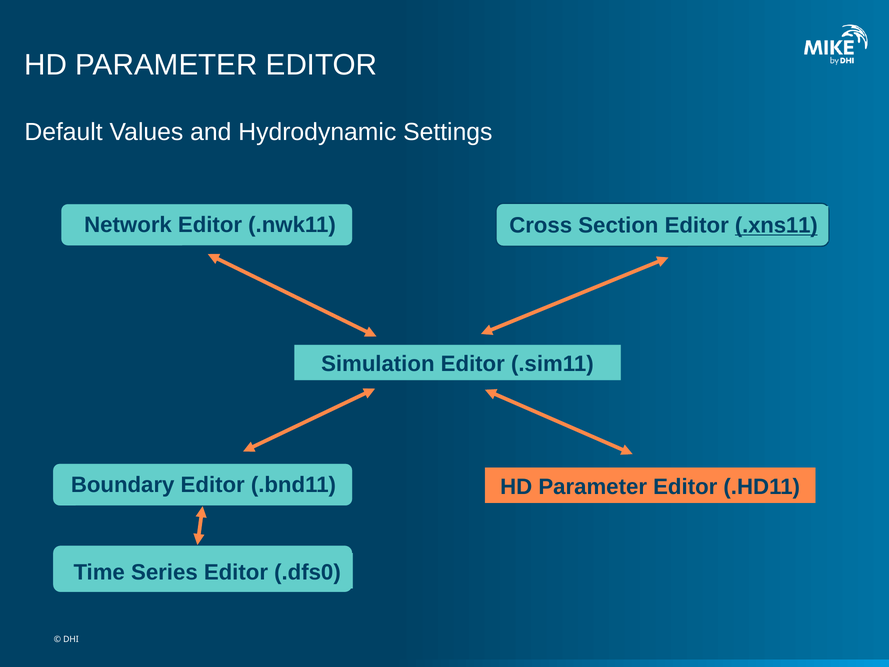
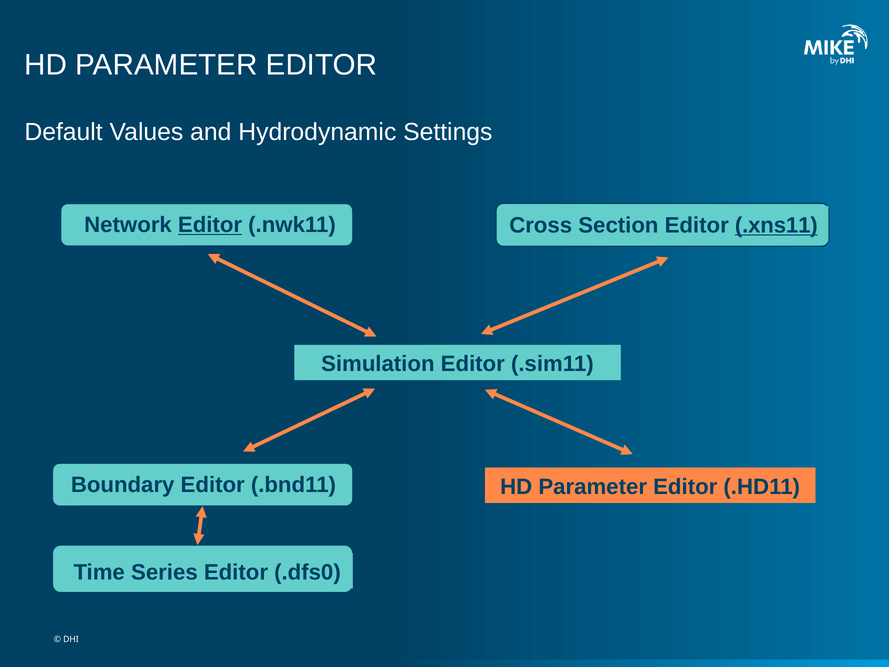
Editor at (210, 225) underline: none -> present
